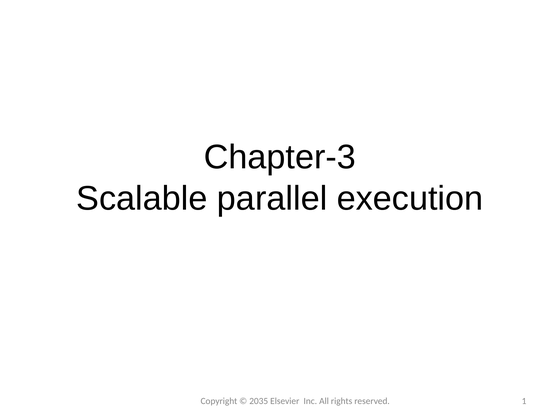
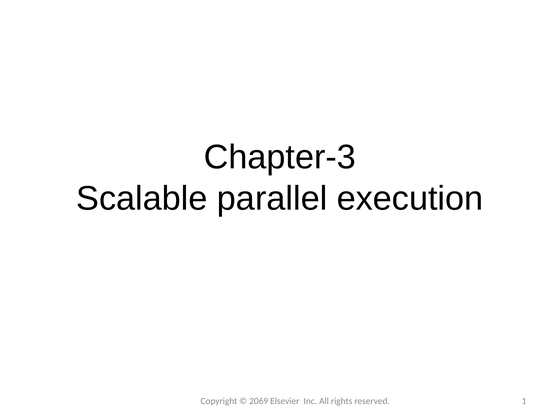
2035: 2035 -> 2069
